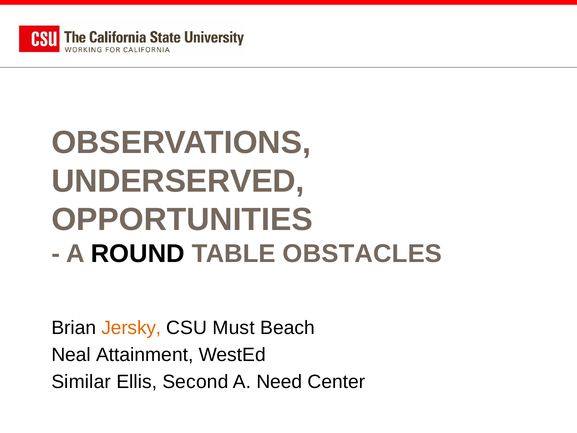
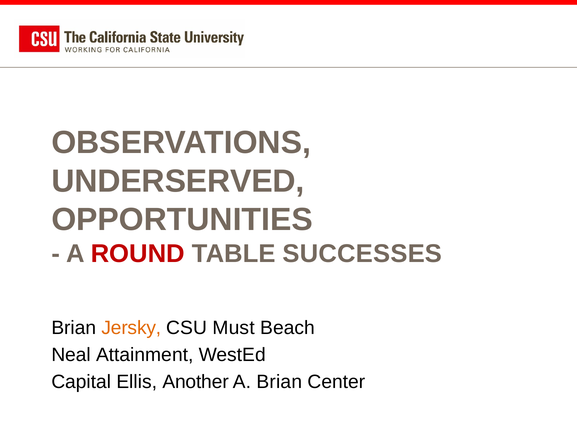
ROUND colour: black -> red
OBSTACLES: OBSTACLES -> SUCCESSES
Similar: Similar -> Capital
Second: Second -> Another
A Need: Need -> Brian
